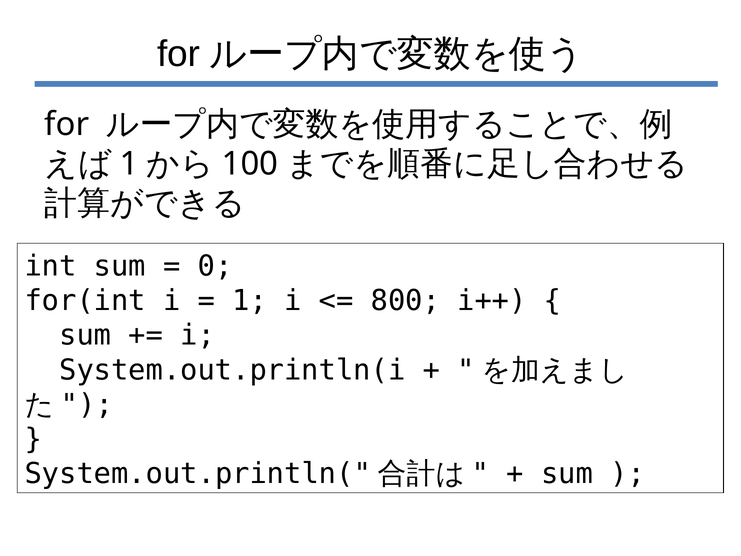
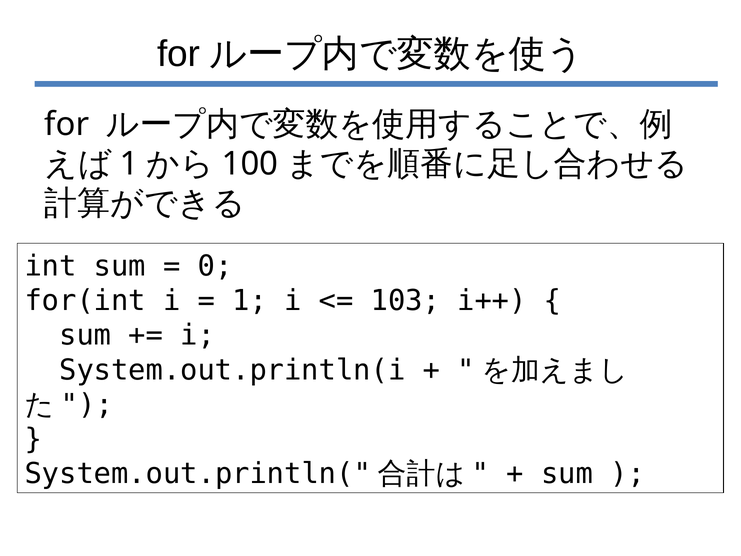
800: 800 -> 103
